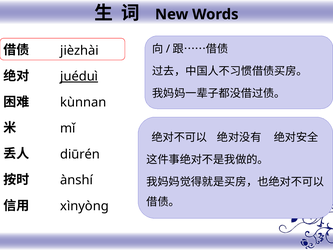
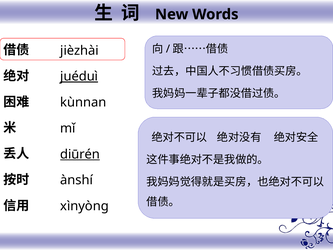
diūrén underline: none -> present
